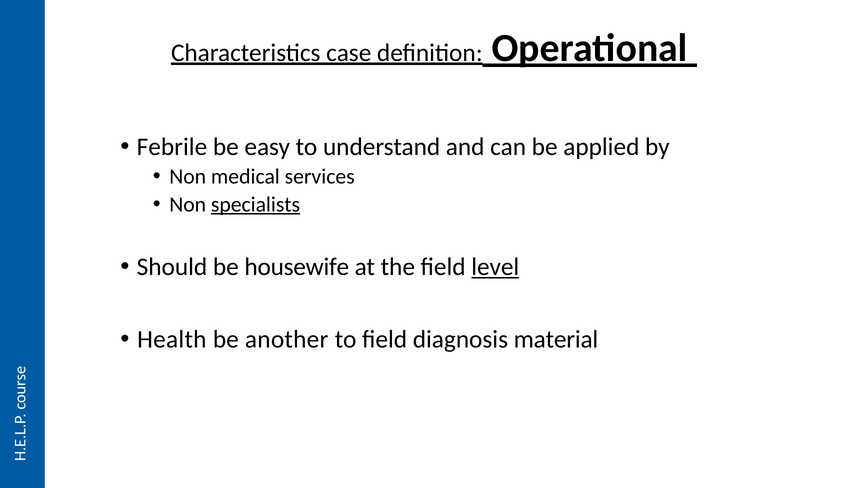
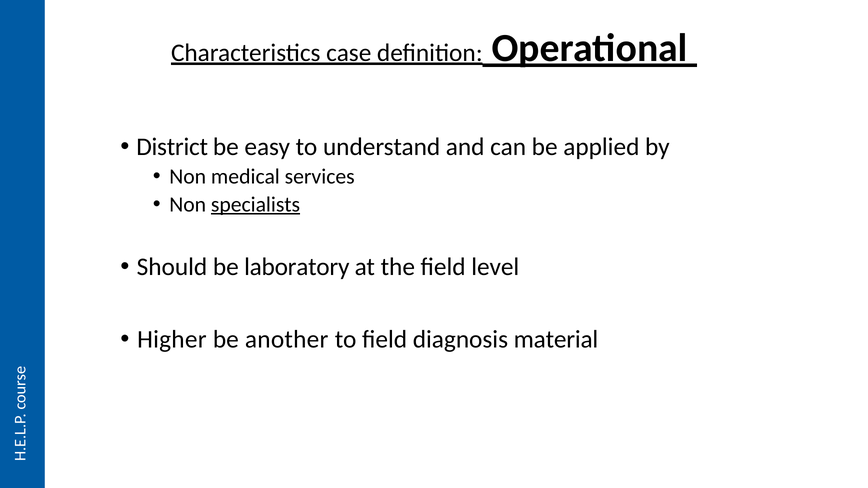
Febrile: Febrile -> District
housewife: housewife -> laboratory
level underline: present -> none
Health: Health -> Higher
